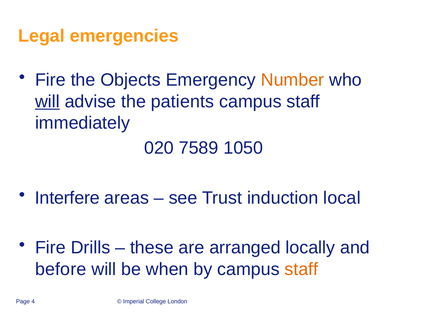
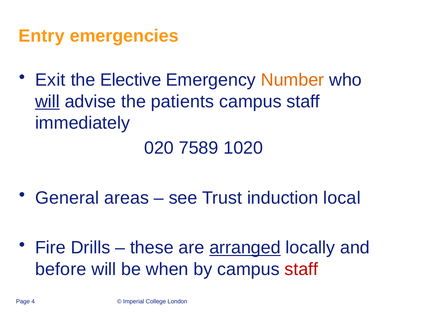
Legal: Legal -> Entry
Fire at (50, 80): Fire -> Exit
Objects: Objects -> Elective
1050: 1050 -> 1020
Interfere: Interfere -> General
arranged underline: none -> present
staff at (301, 269) colour: orange -> red
